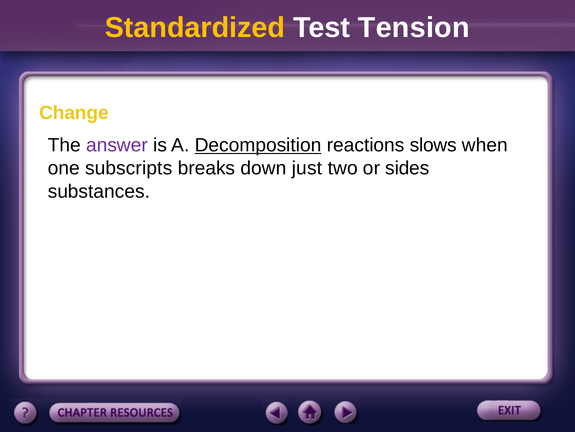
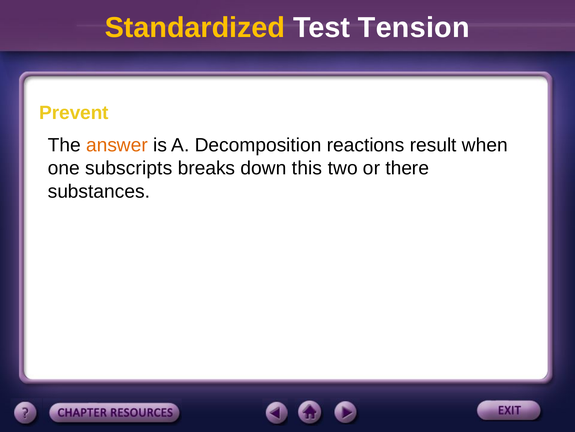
Change: Change -> Prevent
answer colour: purple -> orange
Decomposition underline: present -> none
slows: slows -> result
just: just -> this
sides: sides -> there
